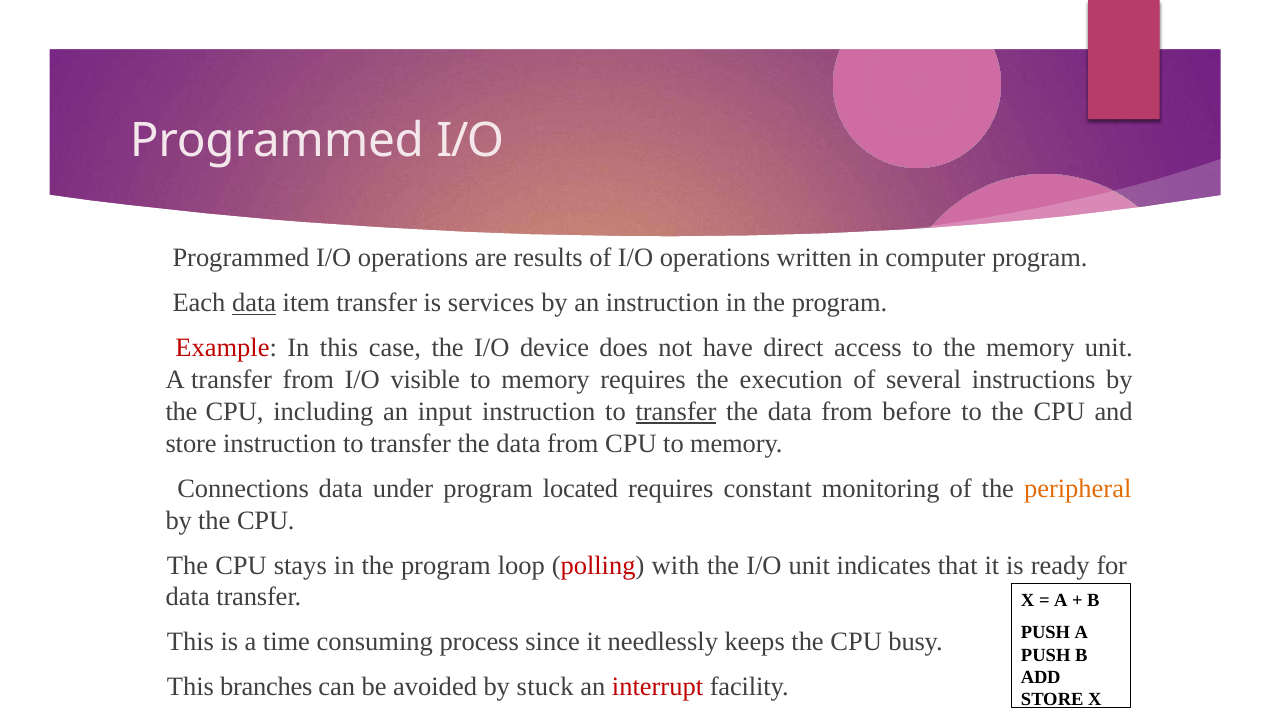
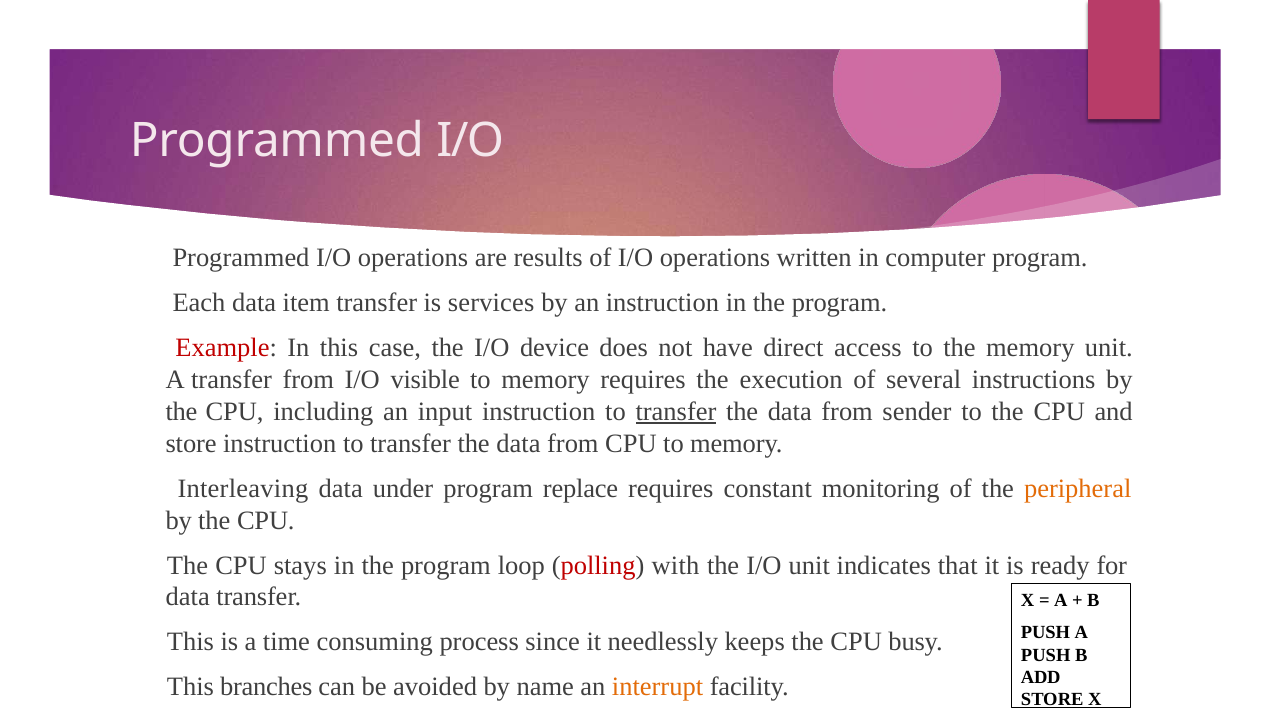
data at (254, 303) underline: present -> none
before: before -> sender
Connections: Connections -> Interleaving
located: located -> replace
stuck: stuck -> name
interrupt colour: red -> orange
